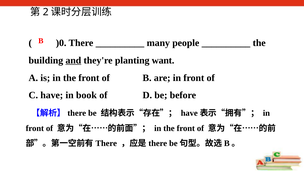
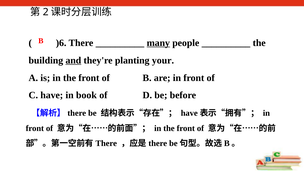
)0: )0 -> )6
many underline: none -> present
want: want -> your
